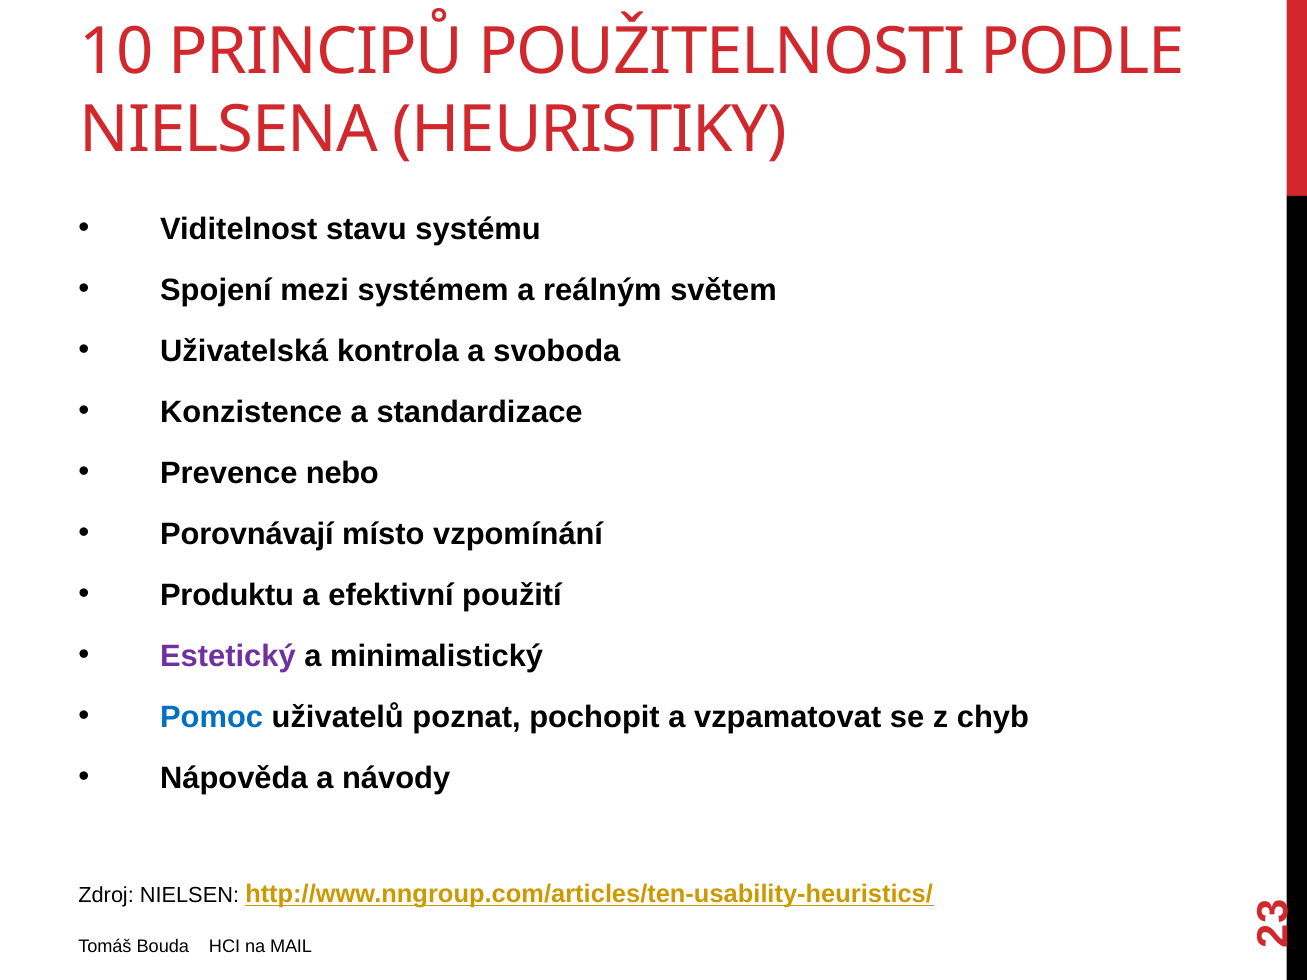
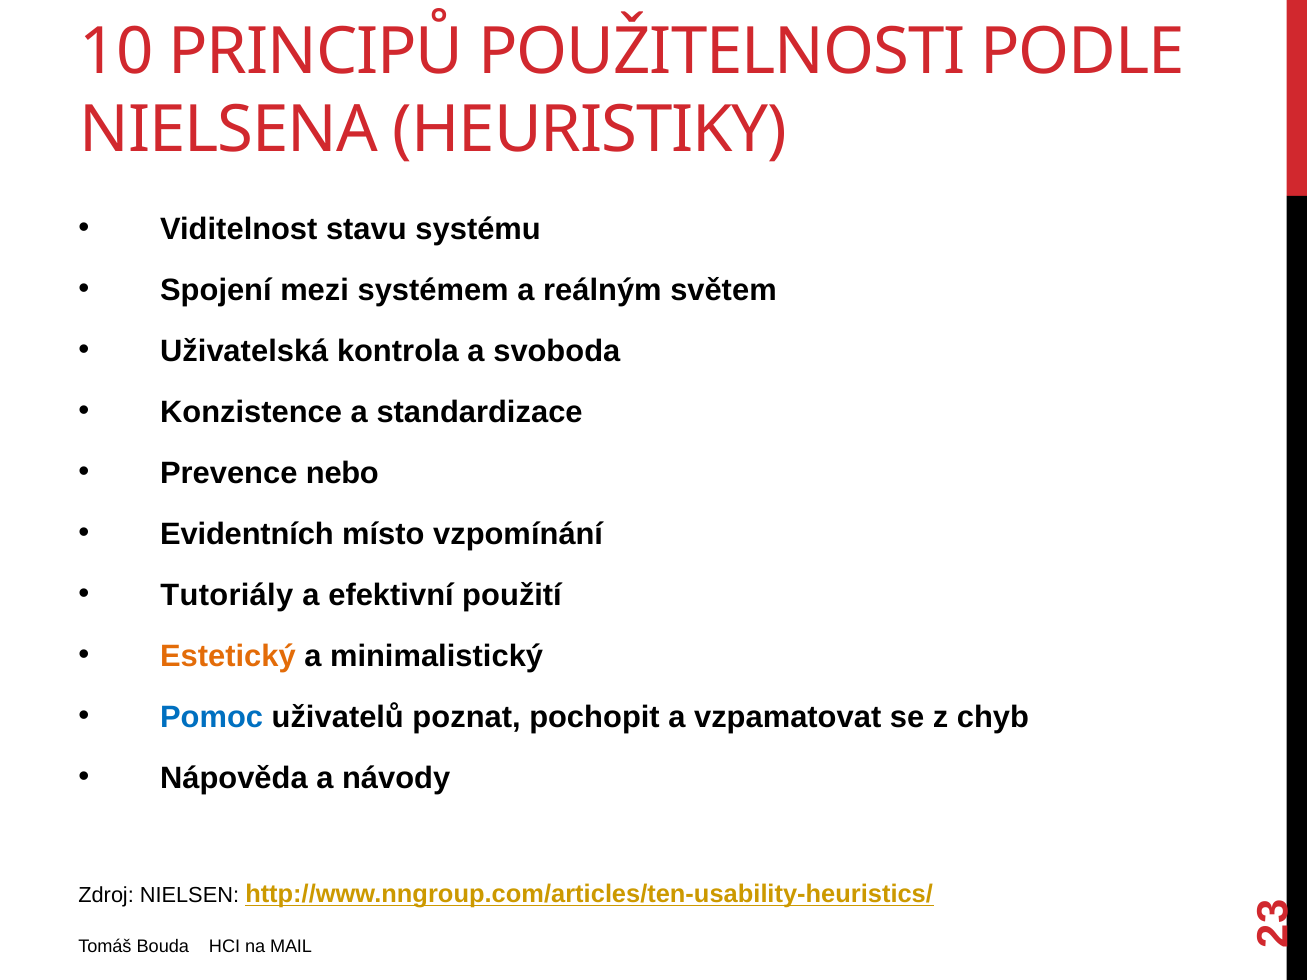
Porovnávají: Porovnávají -> Evidentních
Produktu: Produktu -> Tutoriály
Estetický colour: purple -> orange
